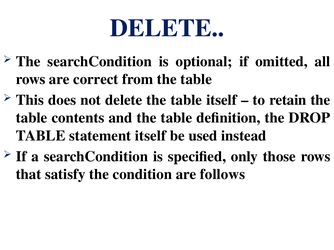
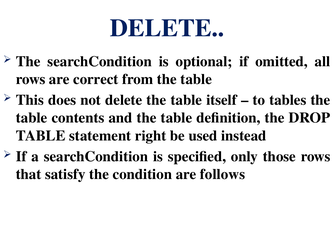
retain: retain -> tables
statement itself: itself -> right
